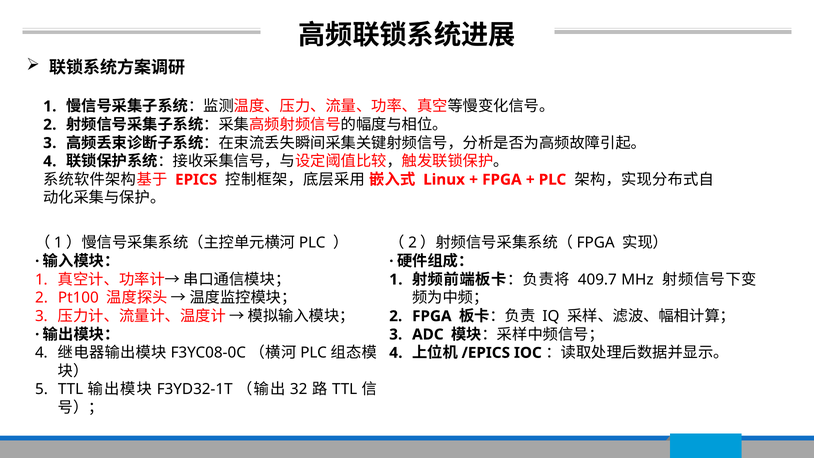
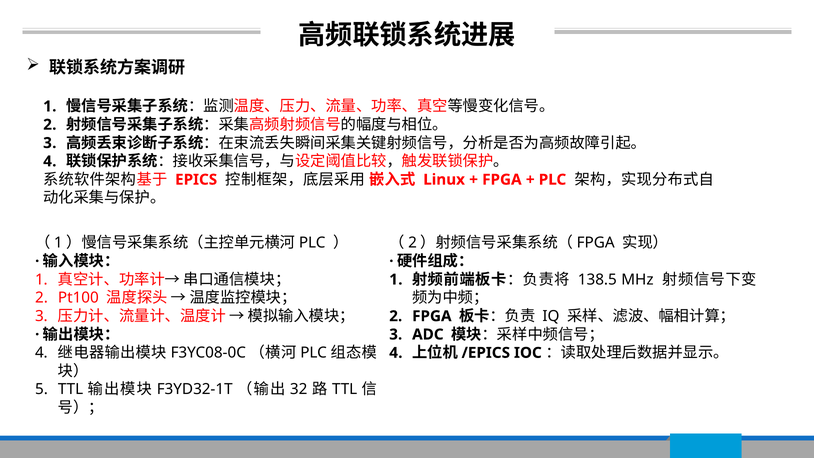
409.7: 409.7 -> 138.5
